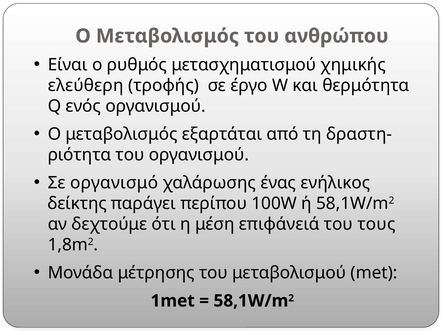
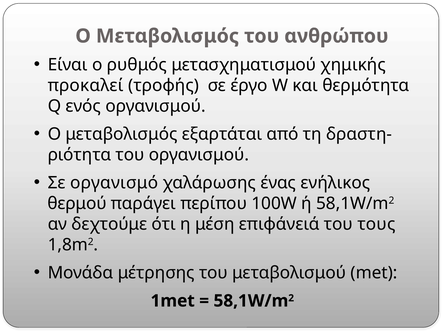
ελεύθερη: ελεύθερη -> προκαλεί
δείκτης: δείκτης -> θερμού
